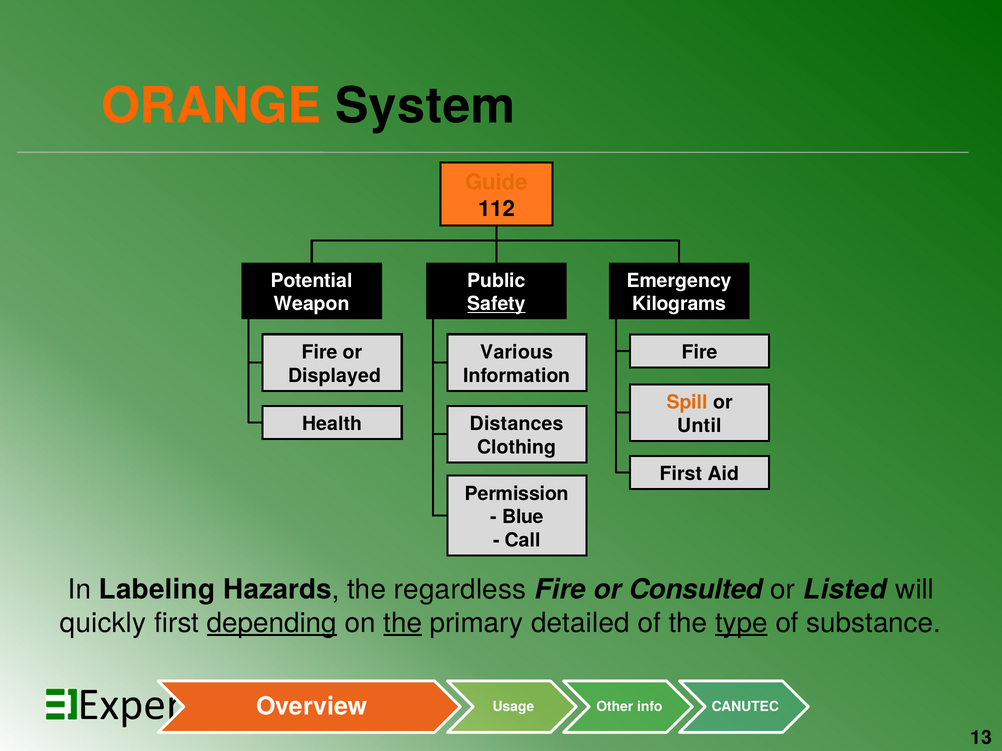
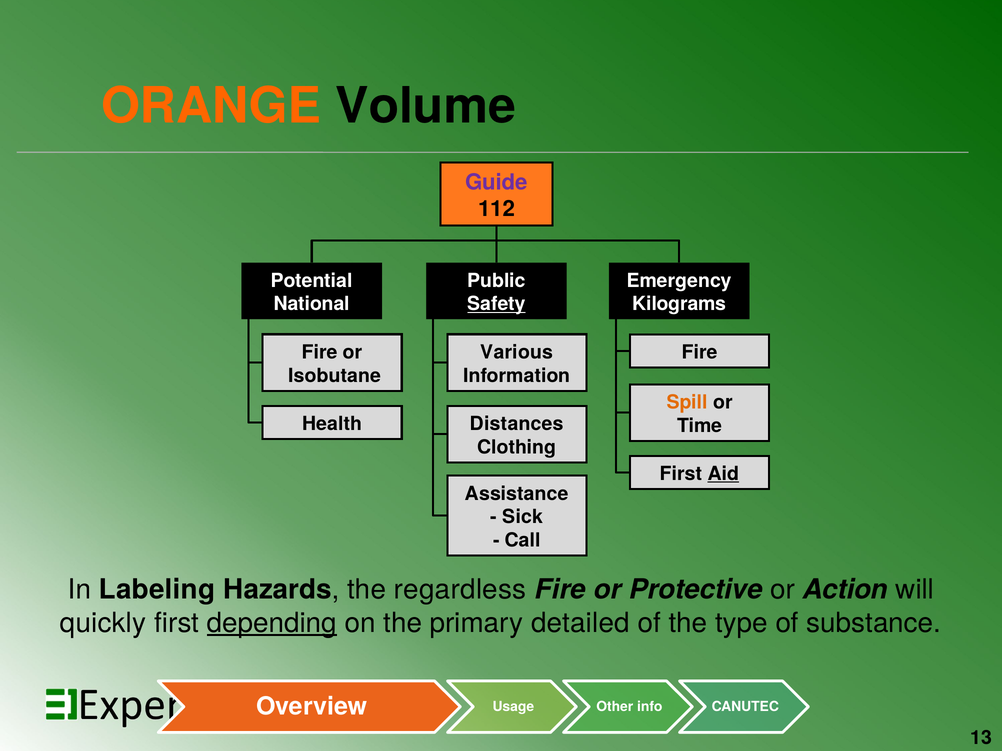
System: System -> Volume
Guide colour: orange -> purple
Weapon: Weapon -> National
Displayed: Displayed -> Isobutane
Until: Until -> Time
Aid underline: none -> present
Permission: Permission -> Assistance
Blue: Blue -> Sick
Consulted: Consulted -> Protective
Listed: Listed -> Action
the at (403, 623) underline: present -> none
type underline: present -> none
